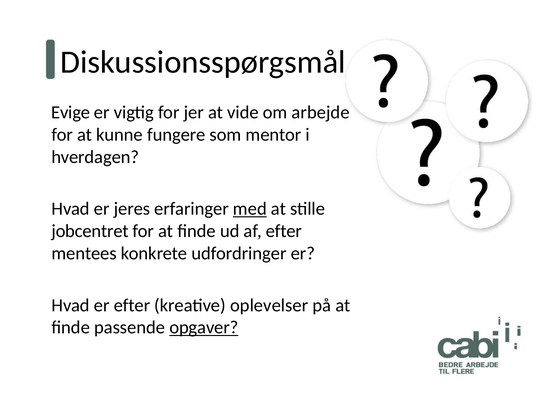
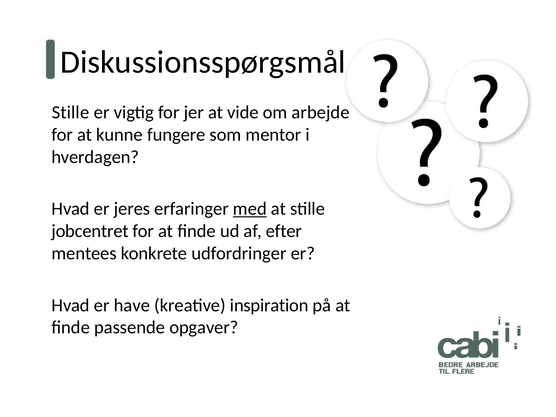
Evige at (71, 113): Evige -> Stille
er efter: efter -> have
oplevelser: oplevelser -> inspiration
opgaver underline: present -> none
